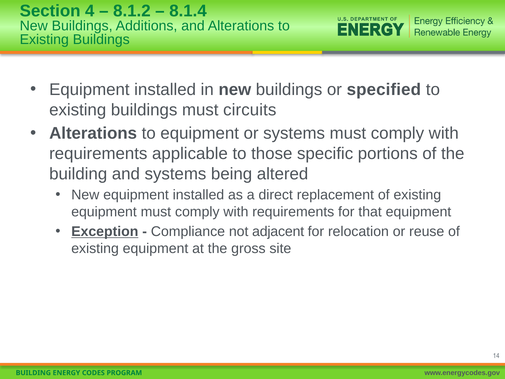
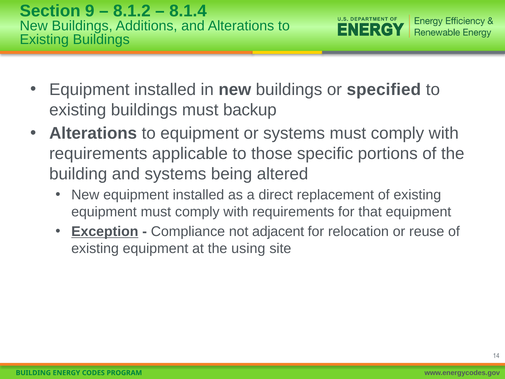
4: 4 -> 9
circuits: circuits -> backup
gross: gross -> using
